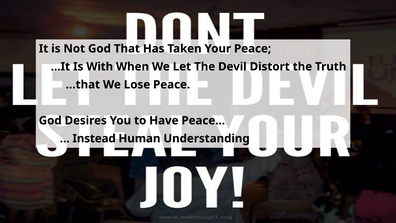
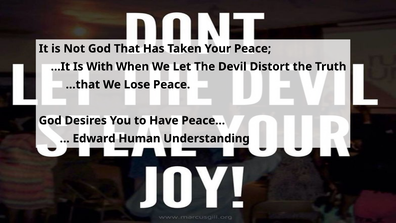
Instead: Instead -> Edward
